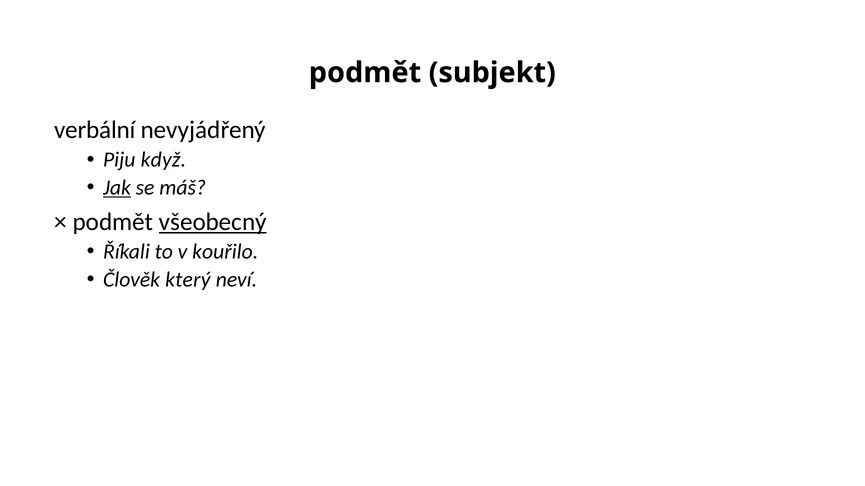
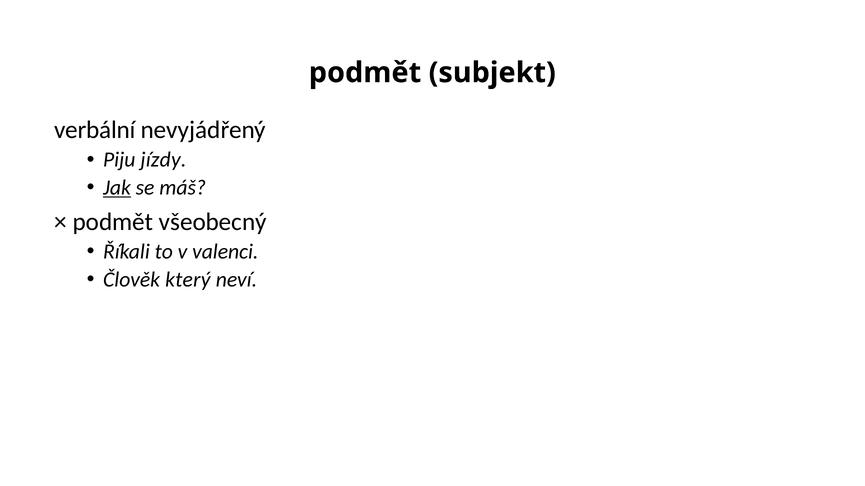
když: když -> jízdy
všeobecný underline: present -> none
kouřilo: kouřilo -> valenci
